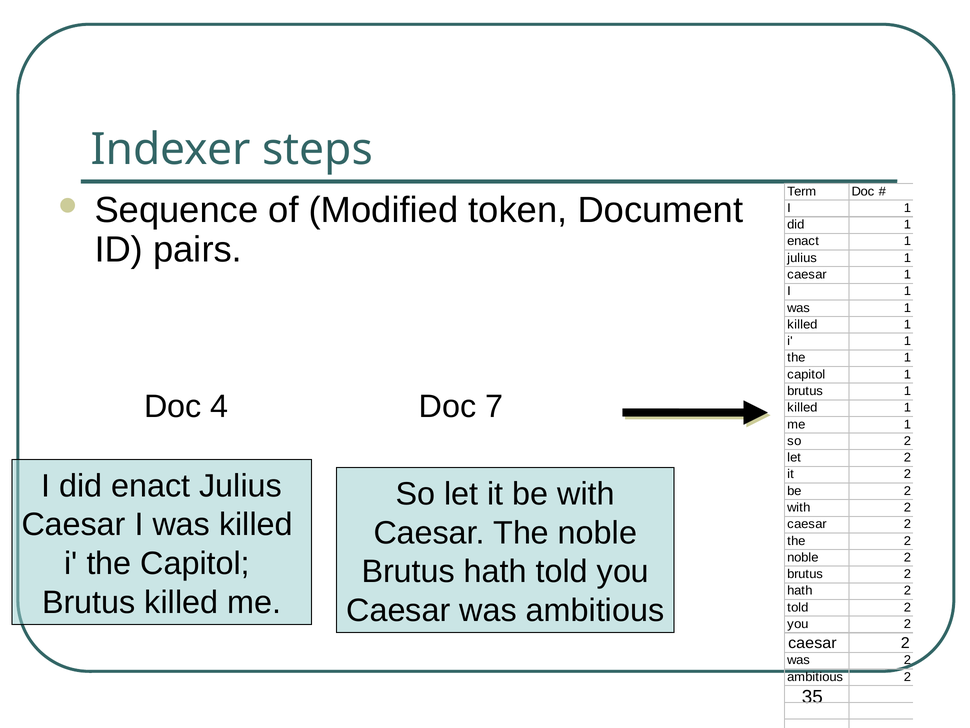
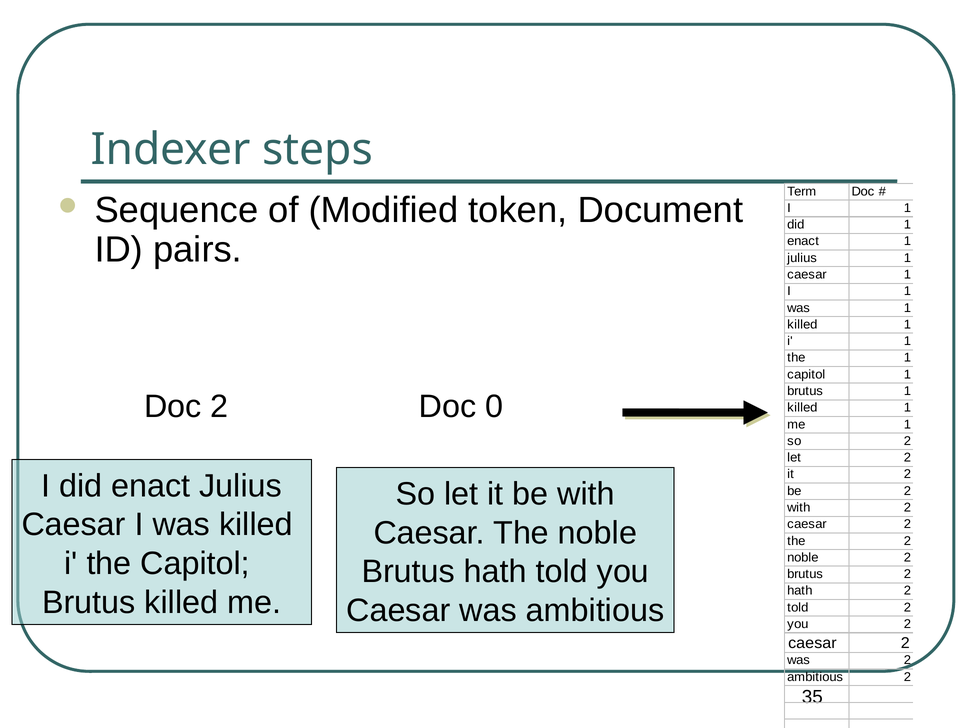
Doc 4: 4 -> 2
7: 7 -> 0
